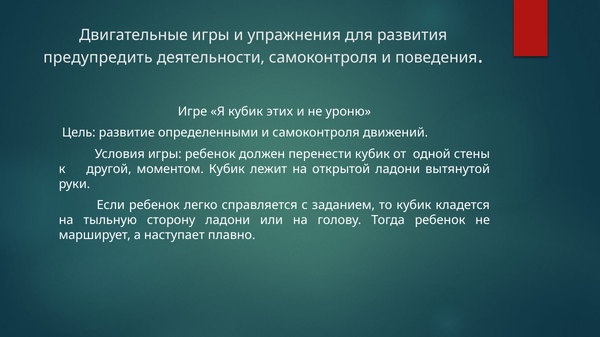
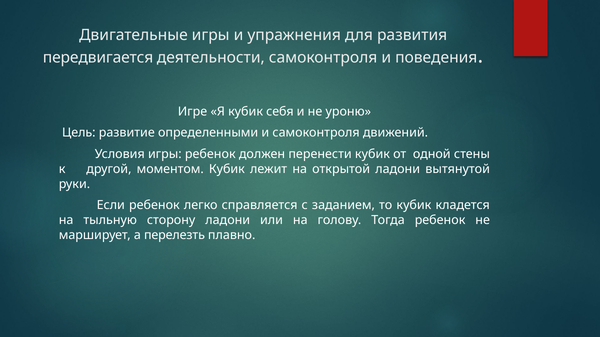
предупредить: предупредить -> передвигается
этих: этих -> себя
наступает: наступает -> перелезть
